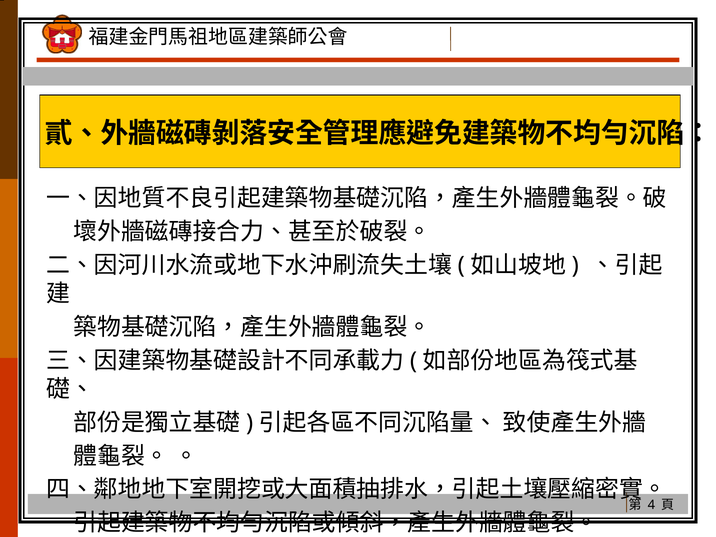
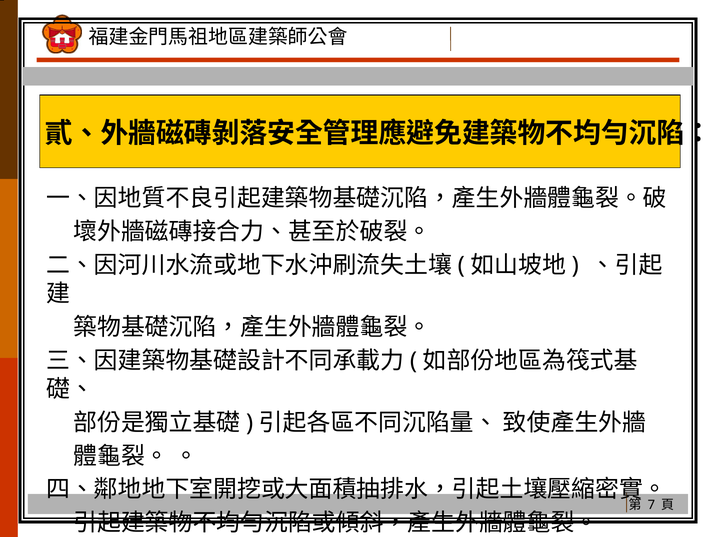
4: 4 -> 7
